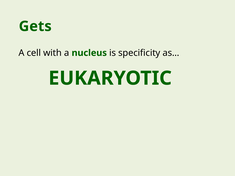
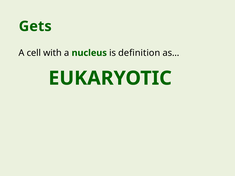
specificity: specificity -> definition
